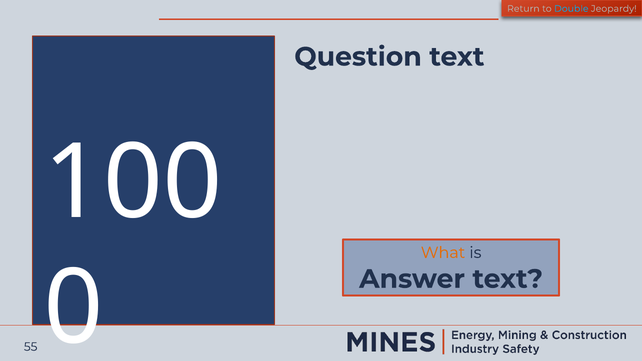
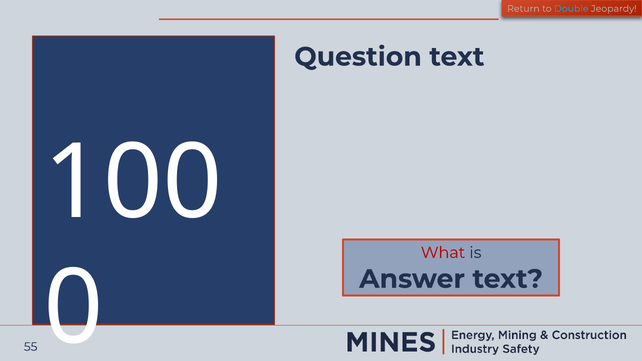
What colour: orange -> red
